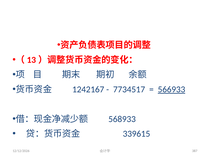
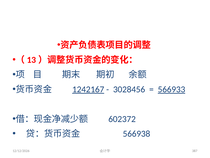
1242167 underline: none -> present
7734517: 7734517 -> 3028456
568933: 568933 -> 602372
339615: 339615 -> 566938
